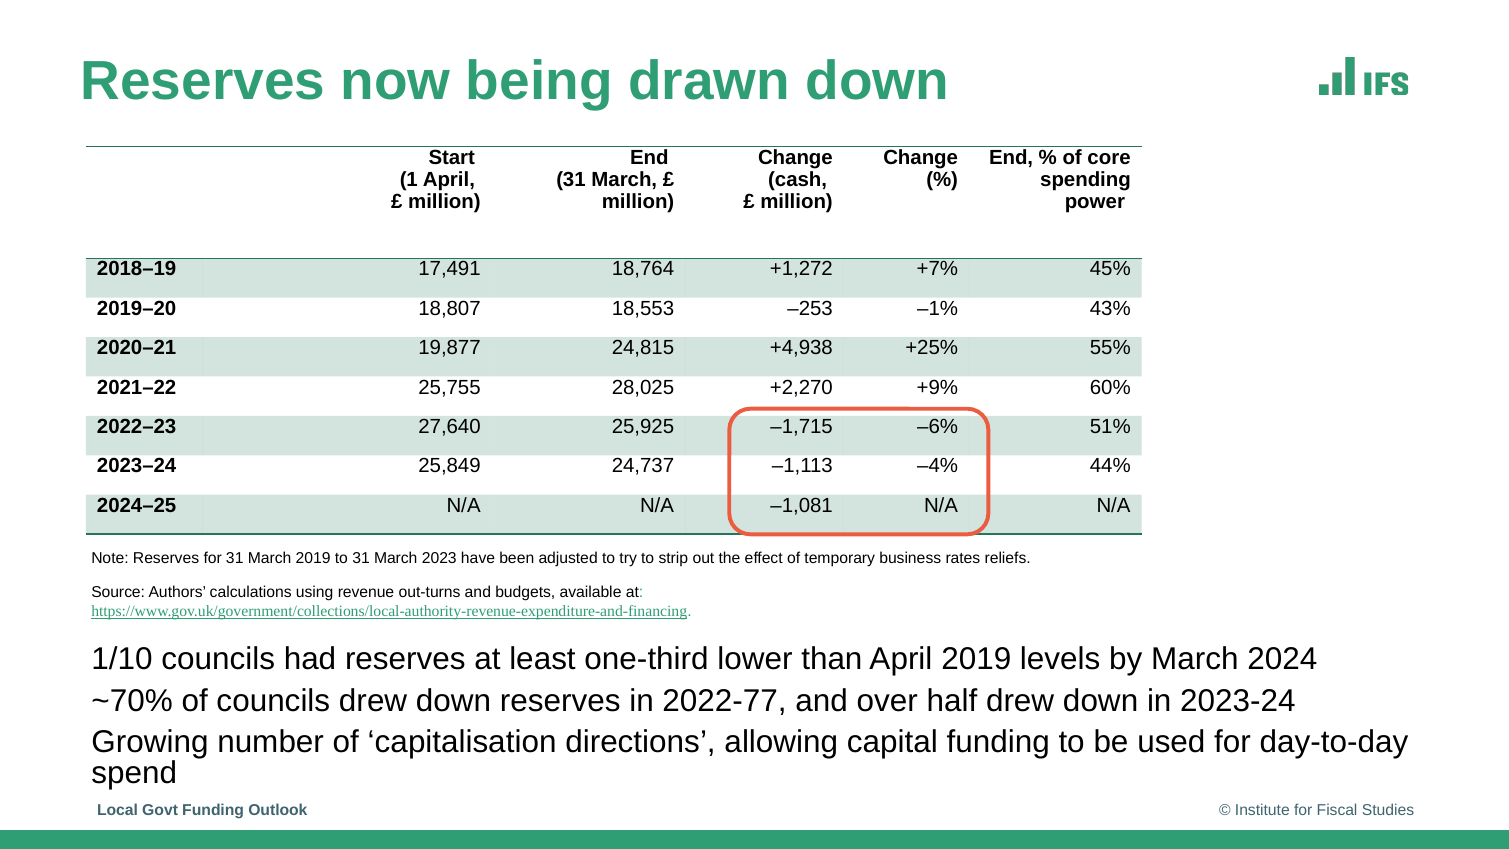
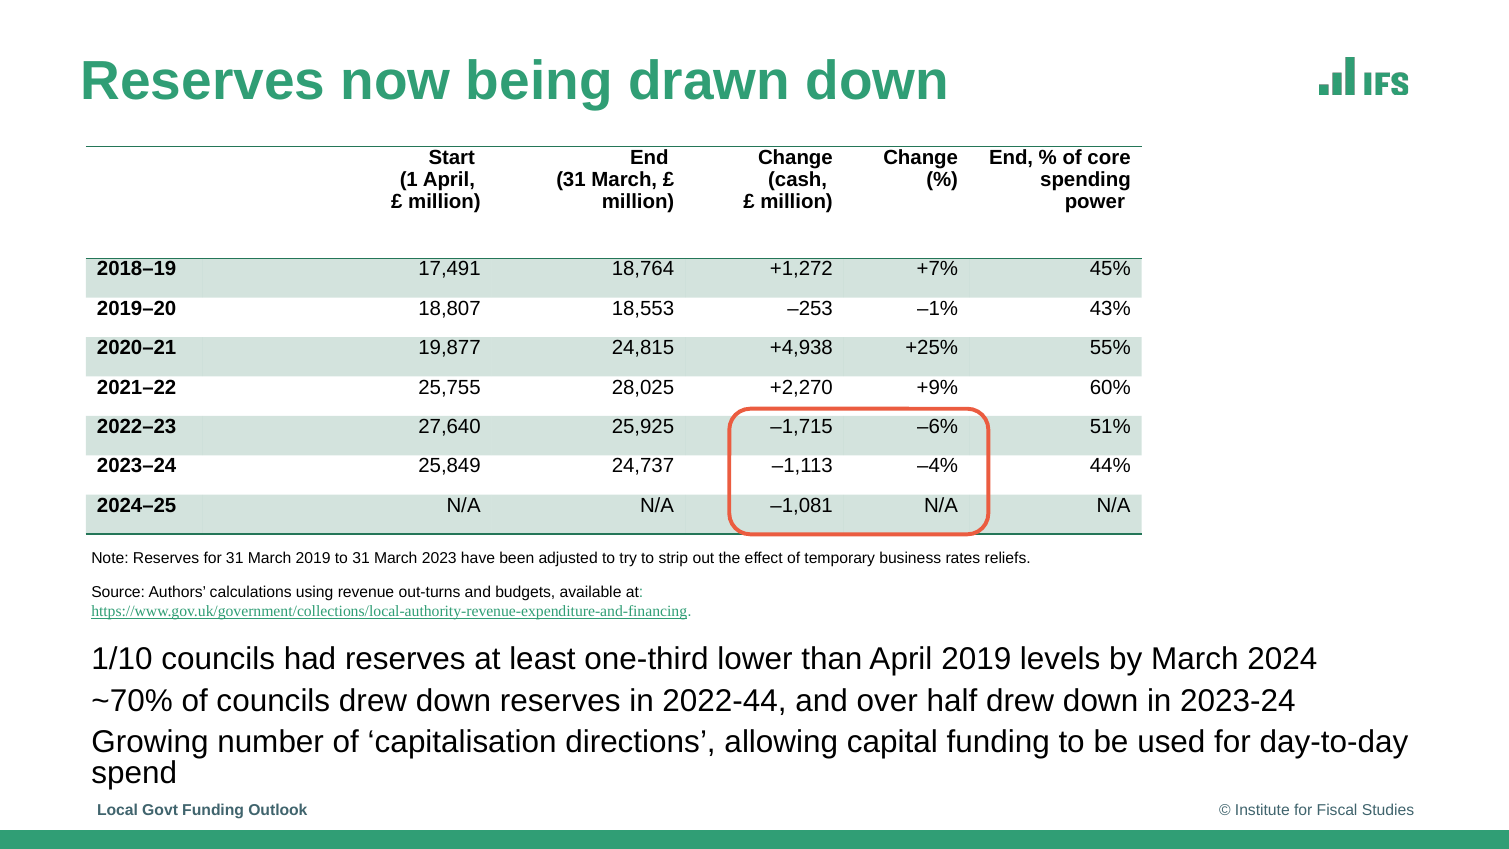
2022-77: 2022-77 -> 2022-44
